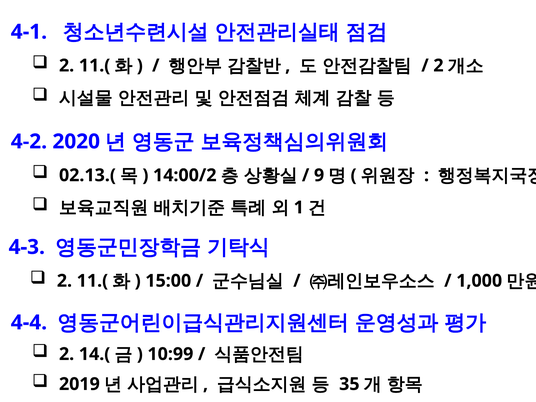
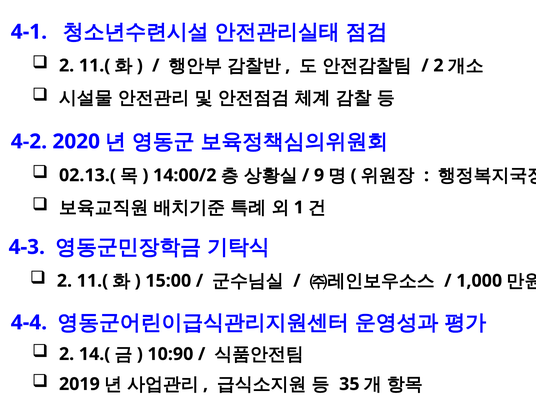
10:99: 10:99 -> 10:90
